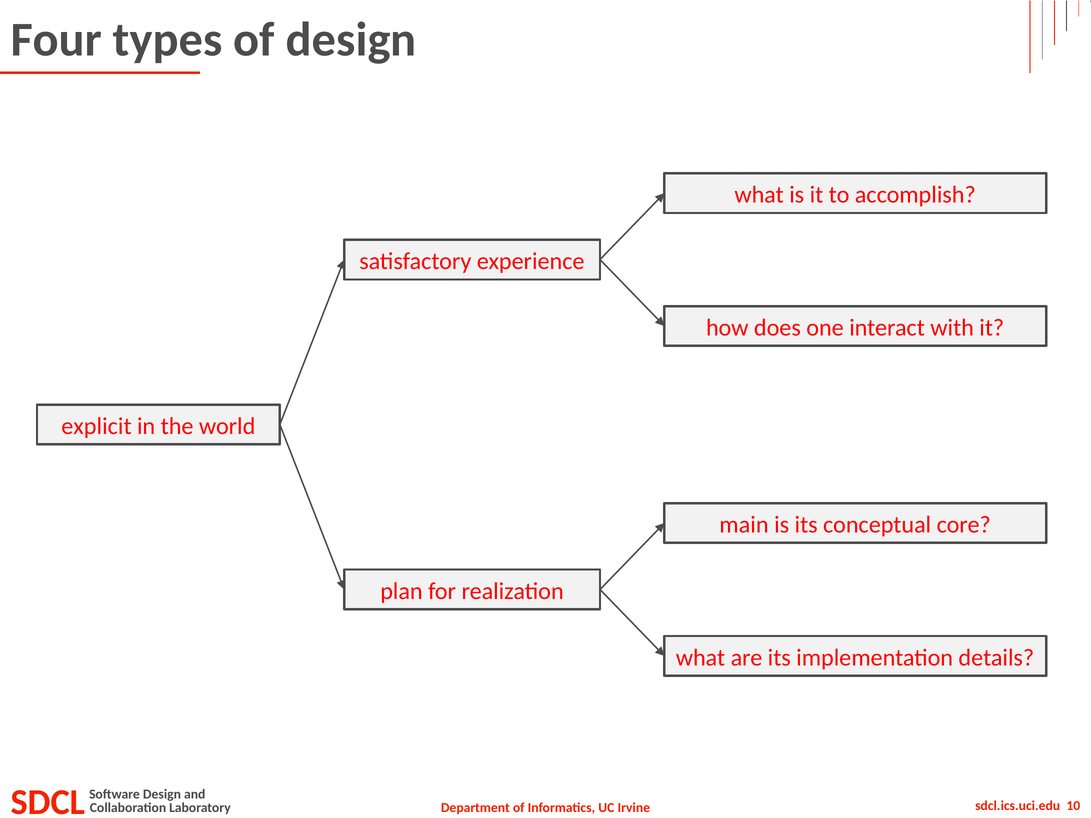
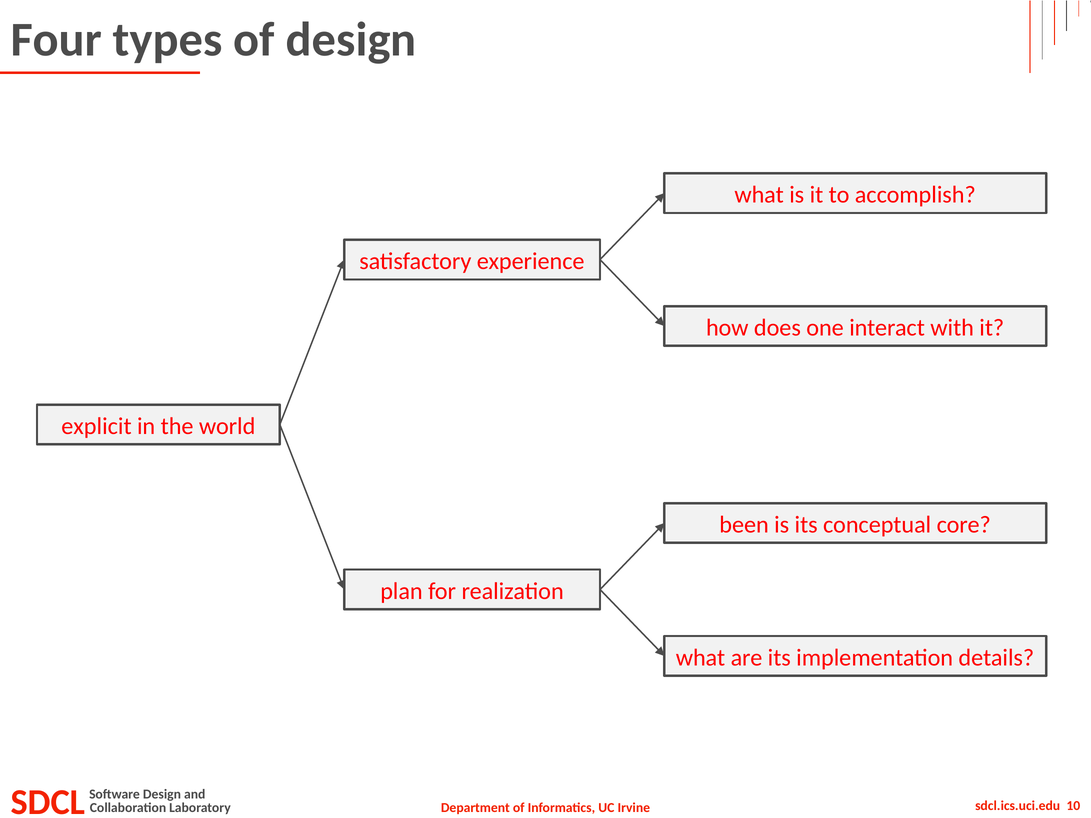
main: main -> been
